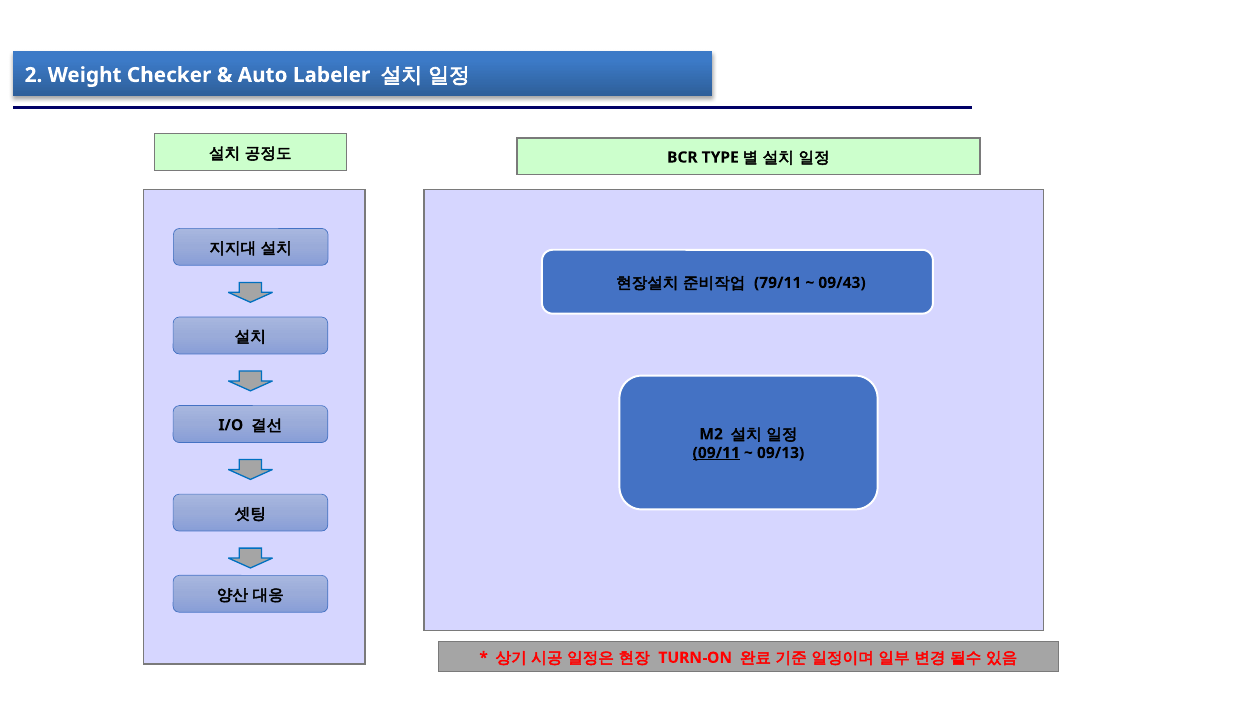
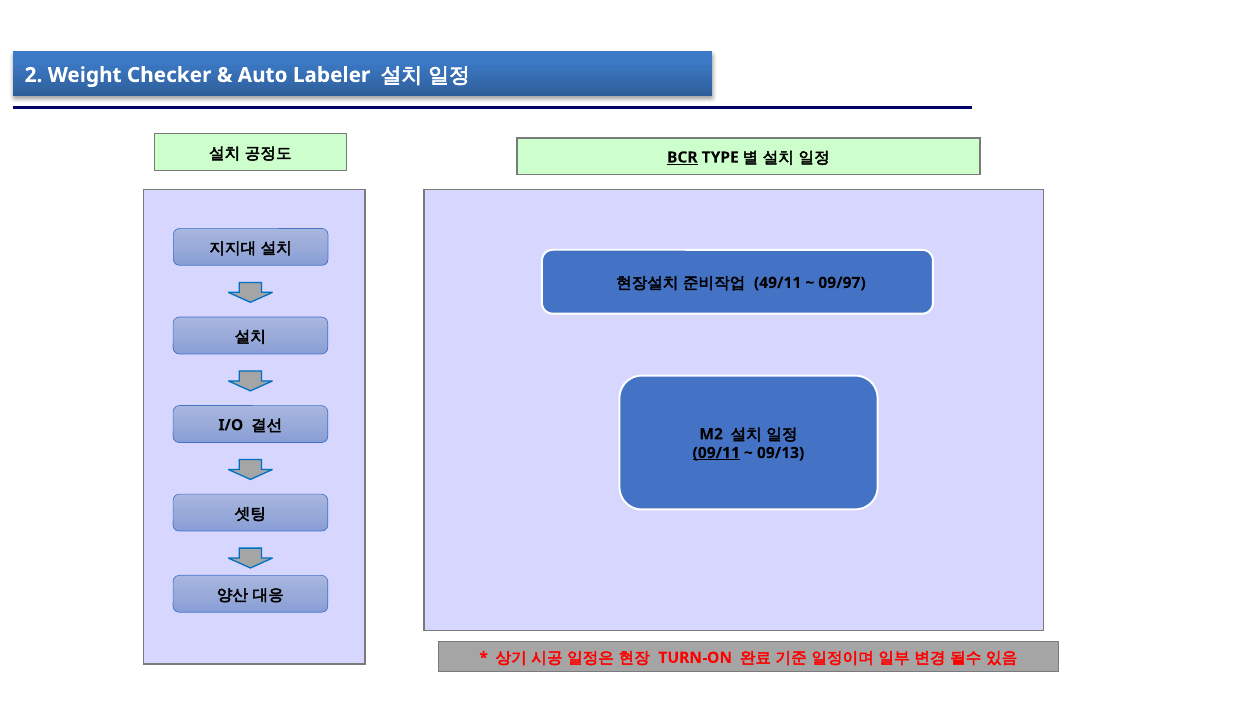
BCR underline: none -> present
79/11: 79/11 -> 49/11
09/43: 09/43 -> 09/97
